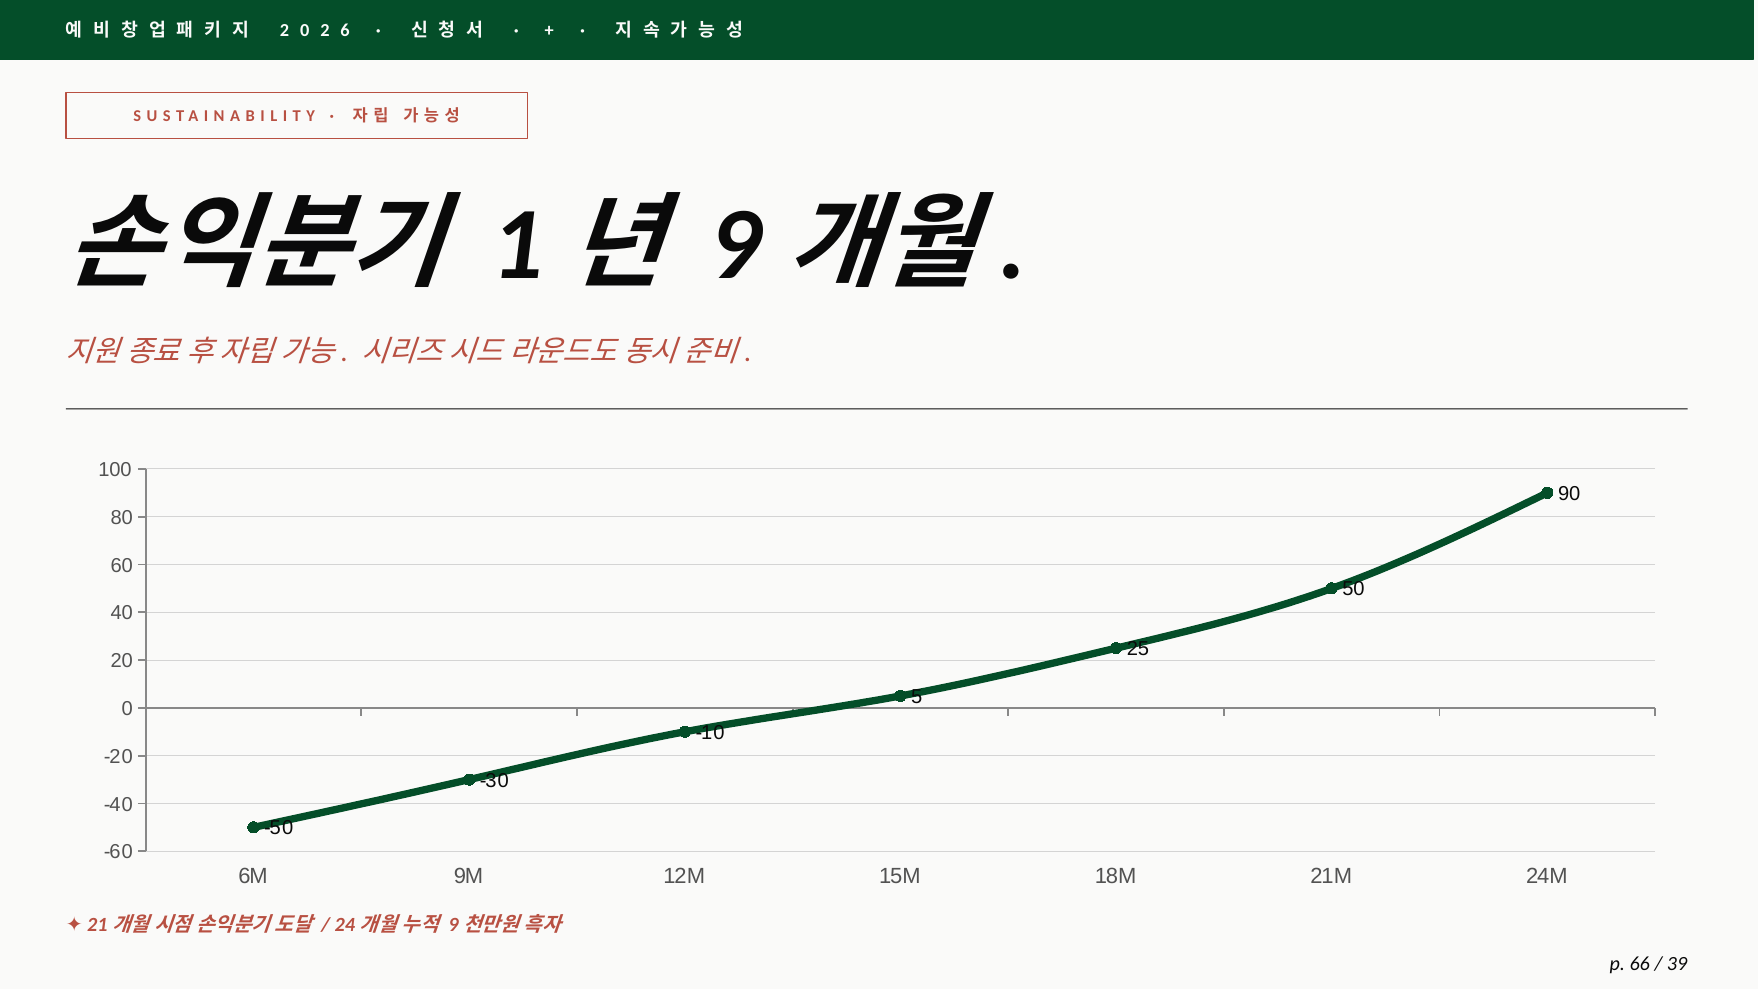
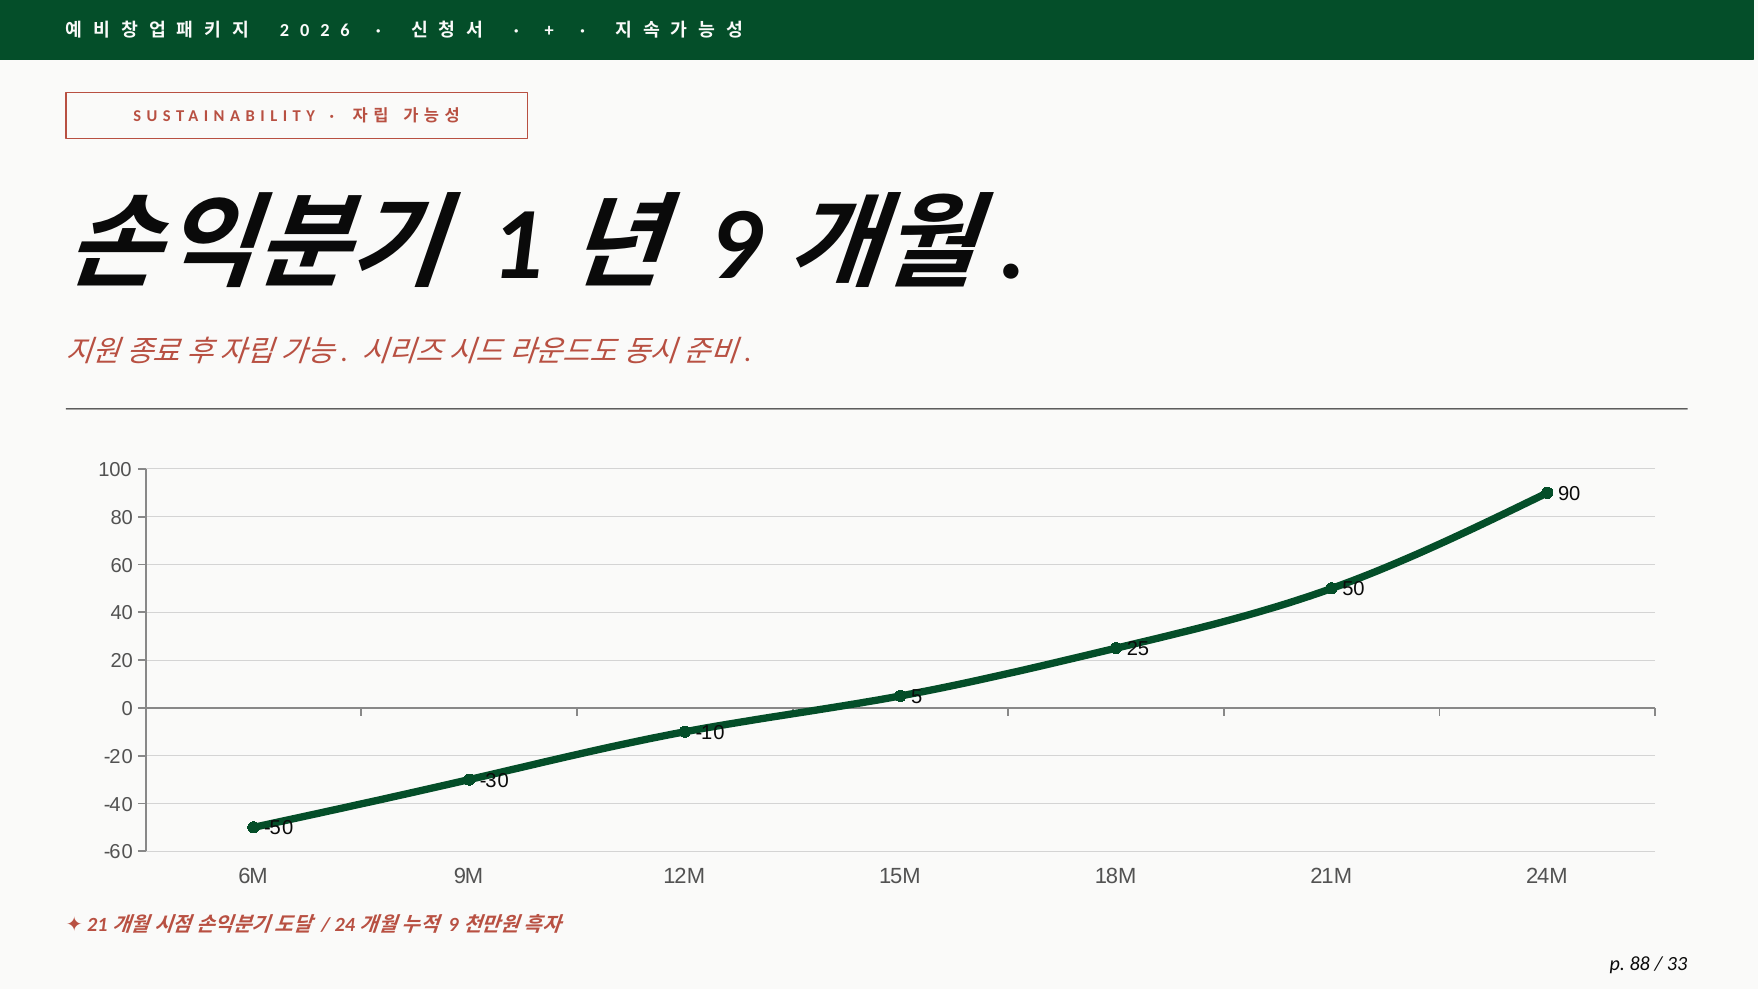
66: 66 -> 88
39: 39 -> 33
